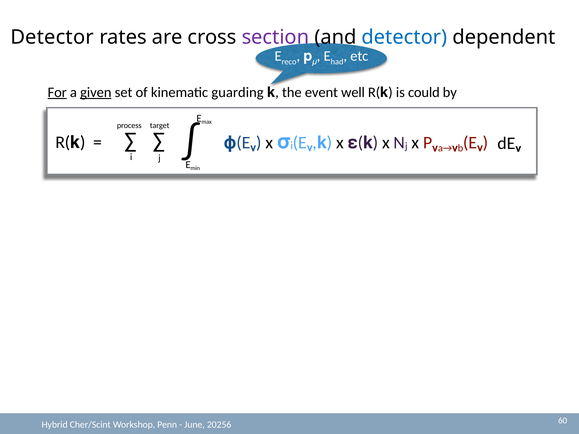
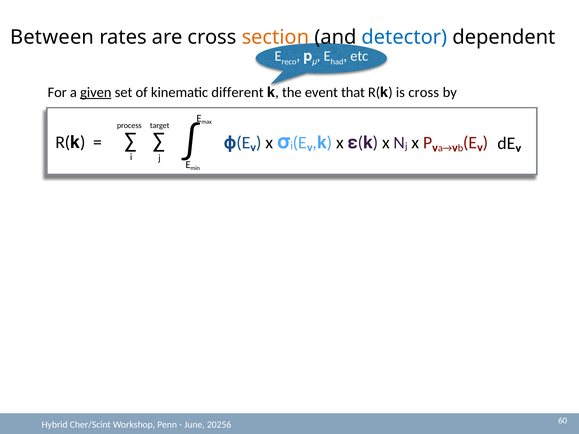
Detector at (52, 37): Detector -> Between
section colour: purple -> orange
For underline: present -> none
guarding: guarding -> different
well: well -> that
is could: could -> cross
